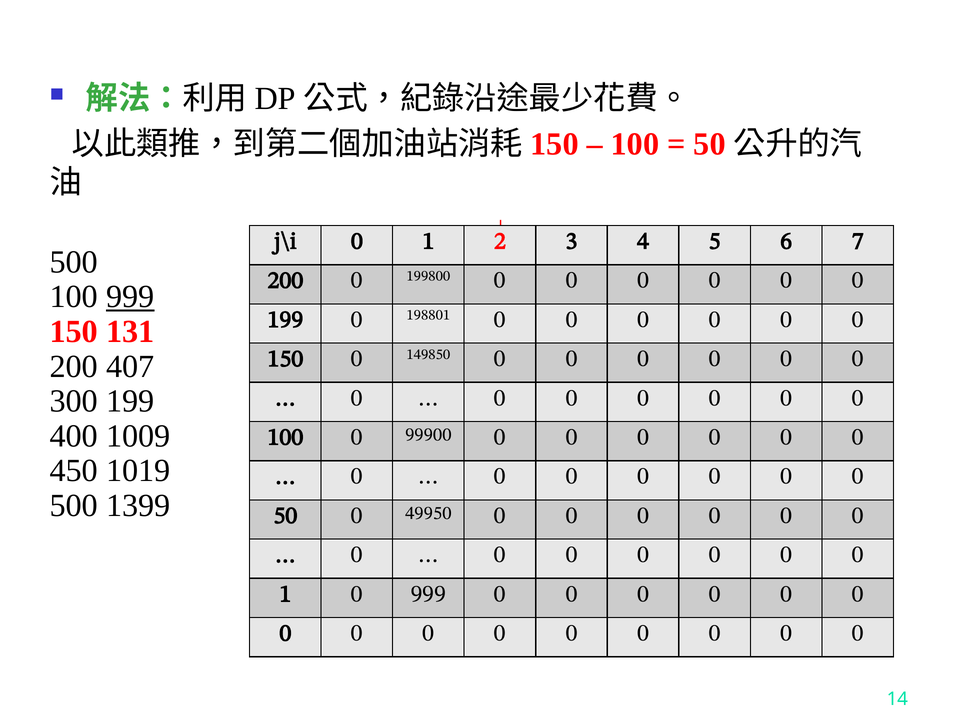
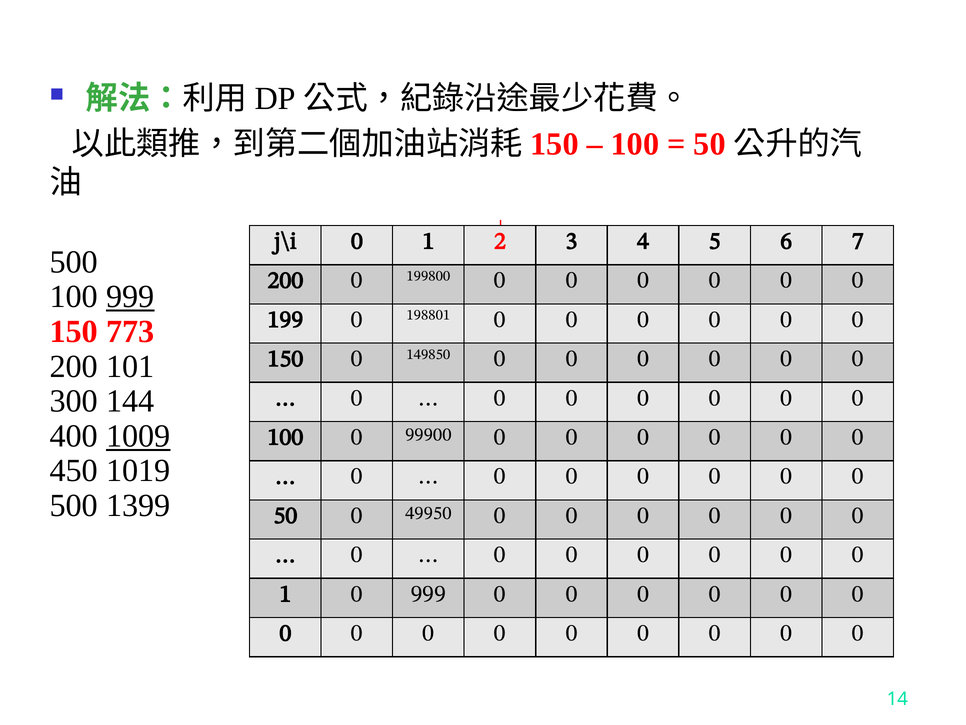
131: 131 -> 773
407: 407 -> 101
300 199: 199 -> 144
1009 underline: none -> present
